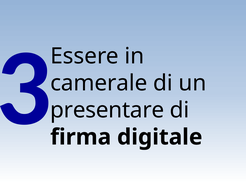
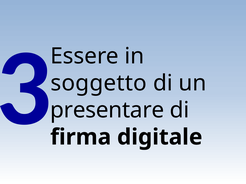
camerale: camerale -> soggetto
